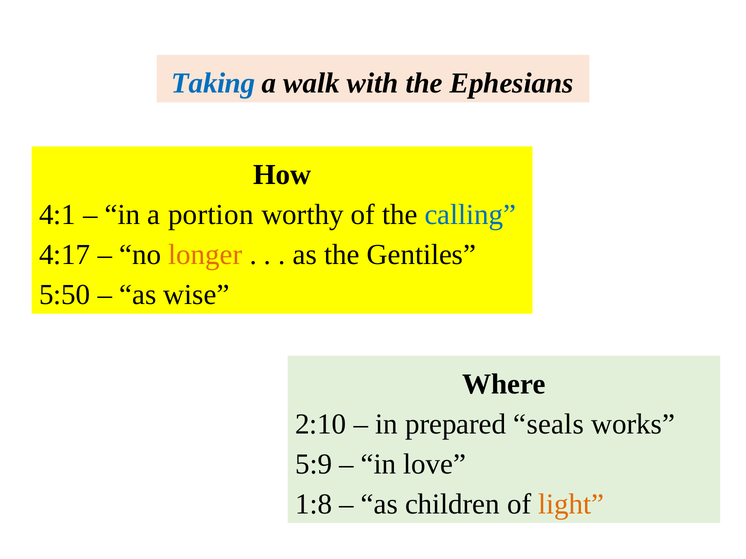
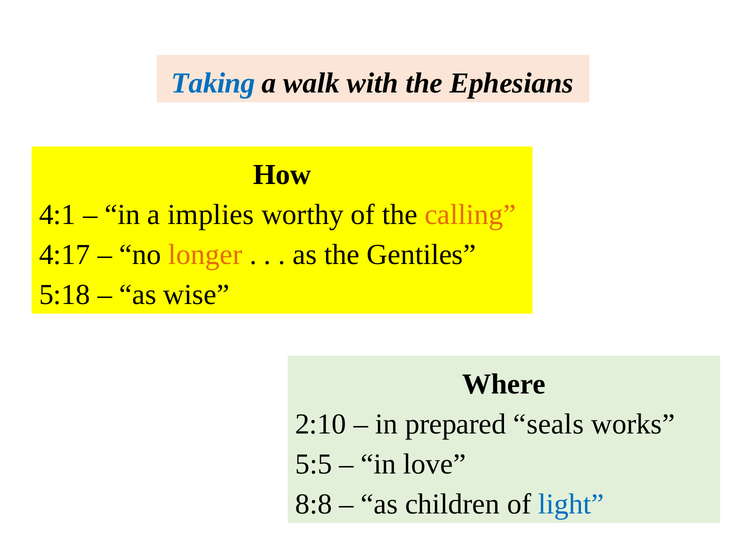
portion: portion -> implies
calling colour: blue -> orange
5:50: 5:50 -> 5:18
5:9: 5:9 -> 5:5
1:8: 1:8 -> 8:8
light colour: orange -> blue
